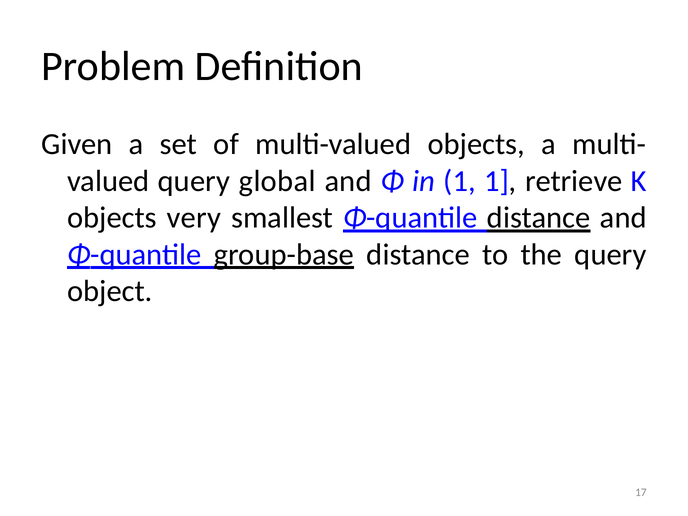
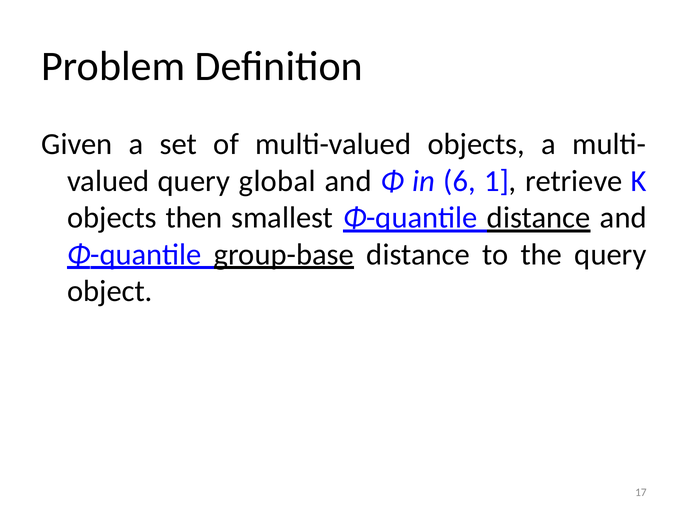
in 1: 1 -> 6
very: very -> then
